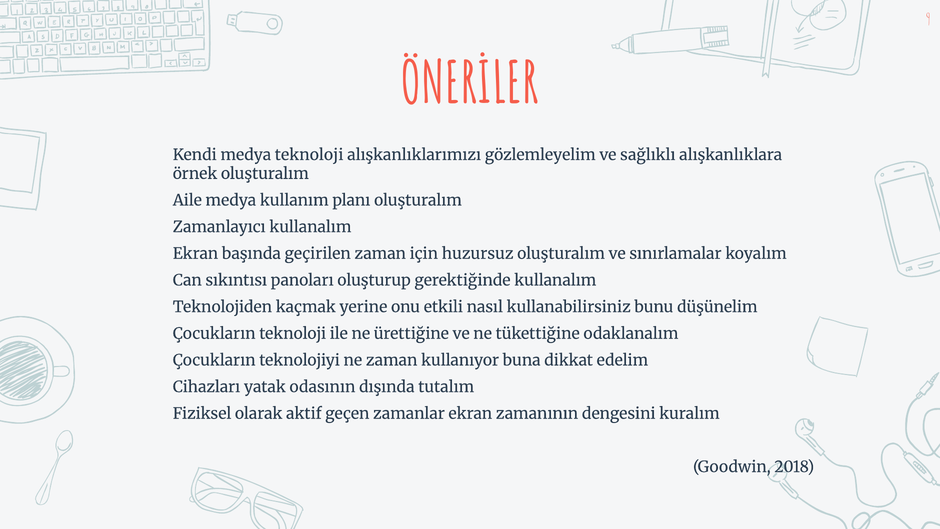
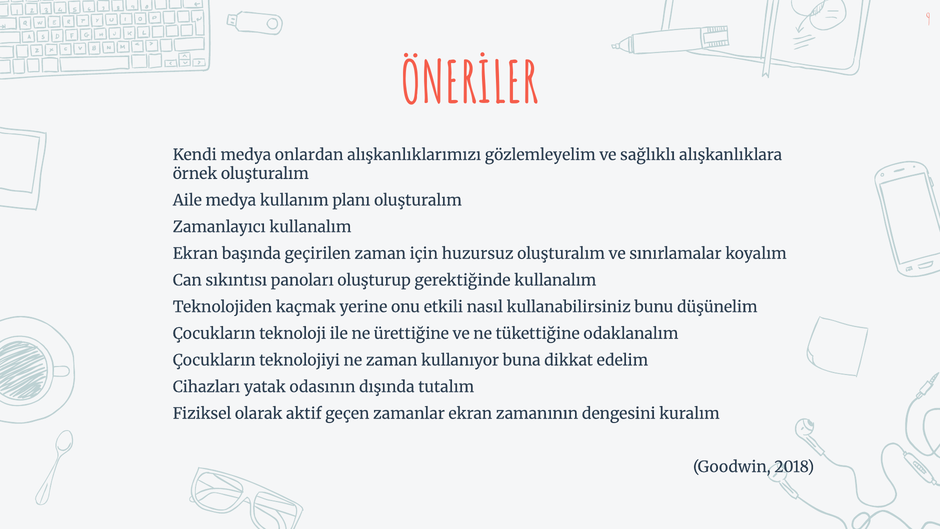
medya teknoloji: teknoloji -> onlardan
